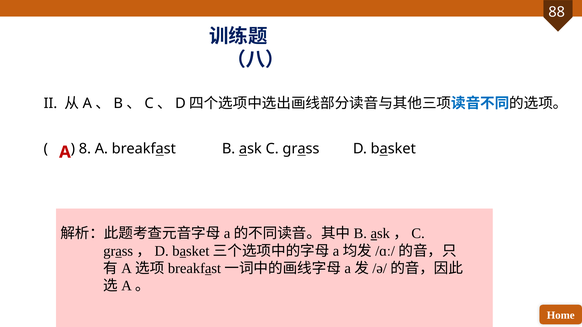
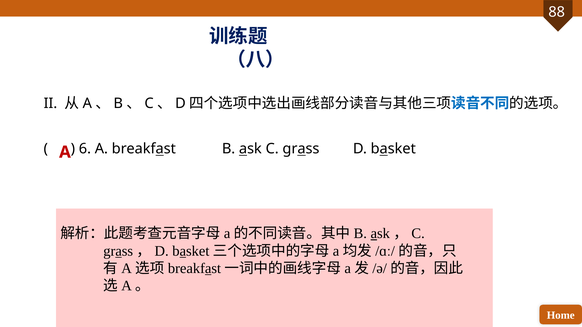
8: 8 -> 6
